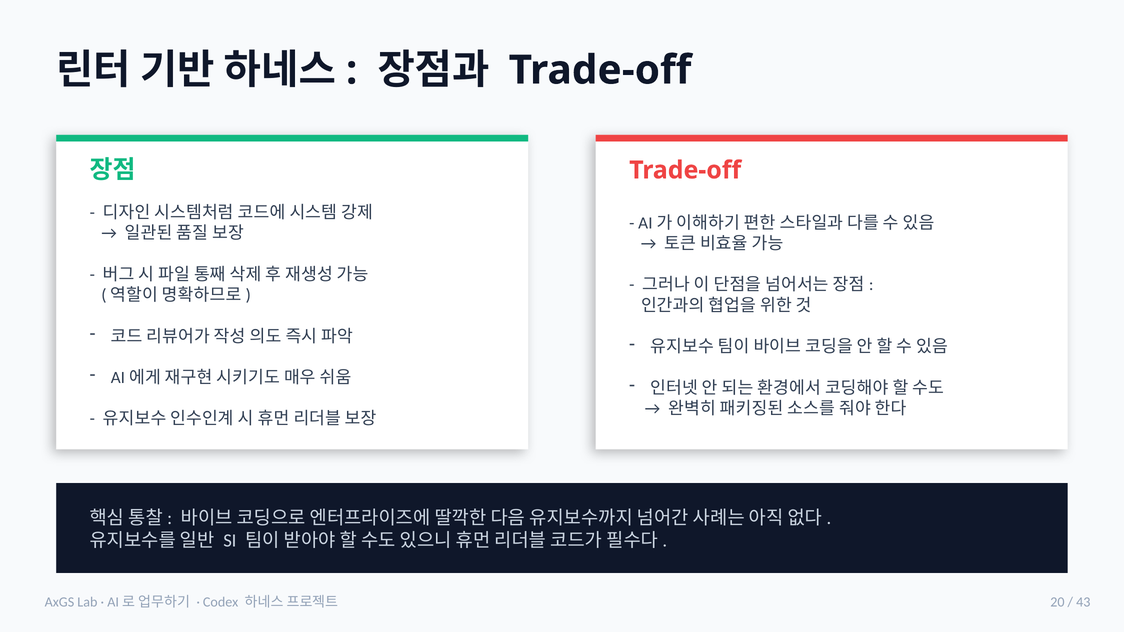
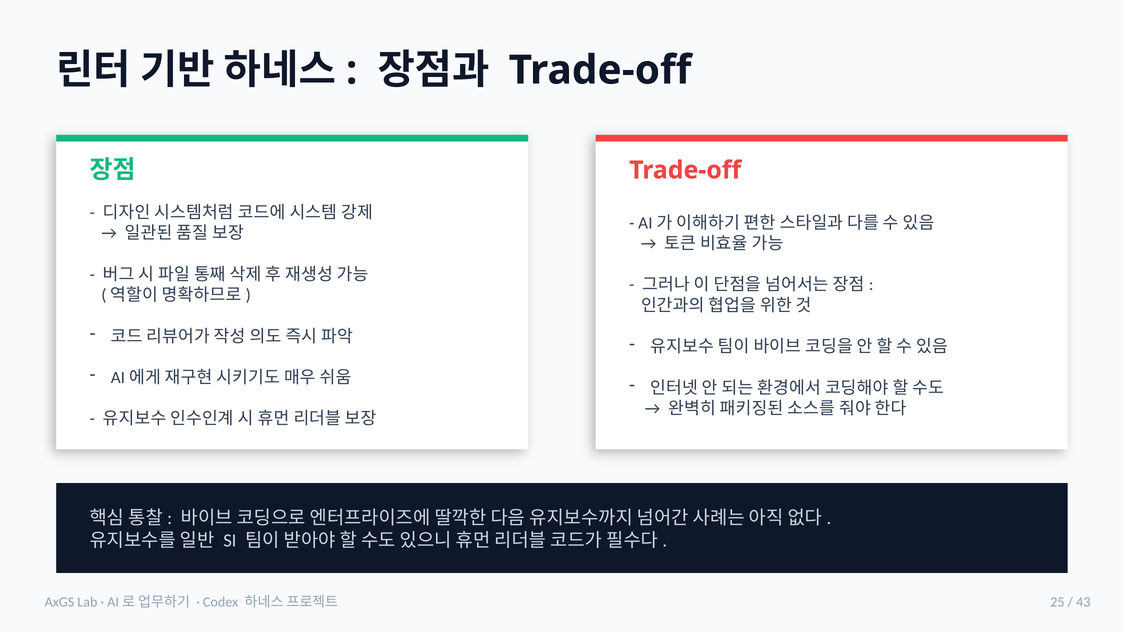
20: 20 -> 25
